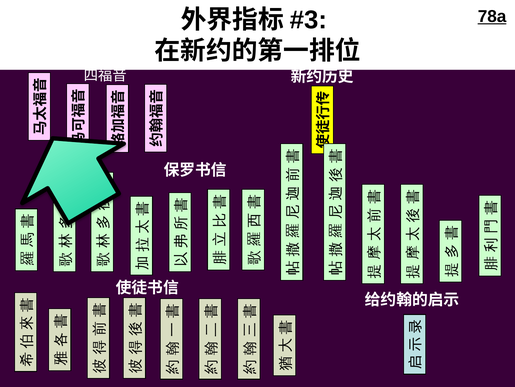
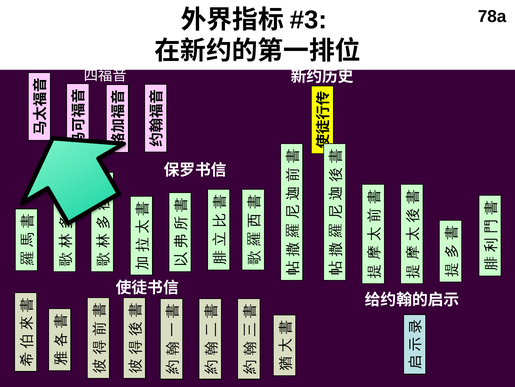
78a underline: present -> none
